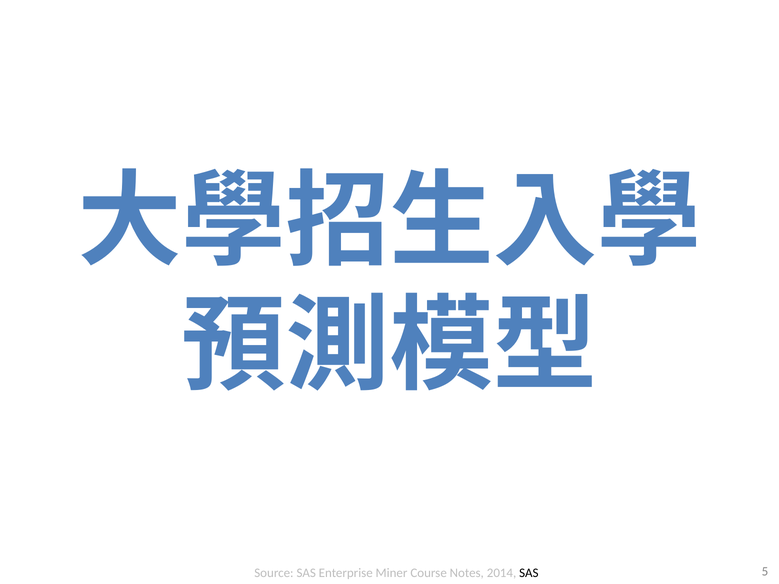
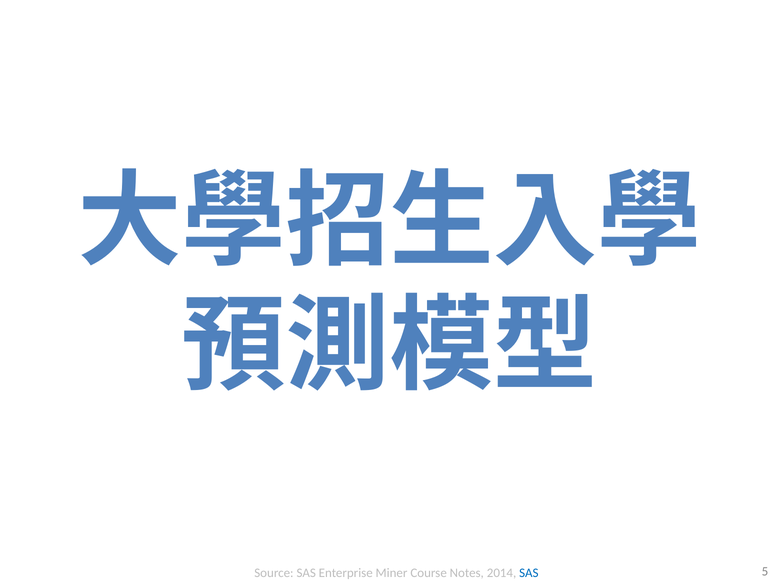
SAS at (529, 573) colour: black -> blue
